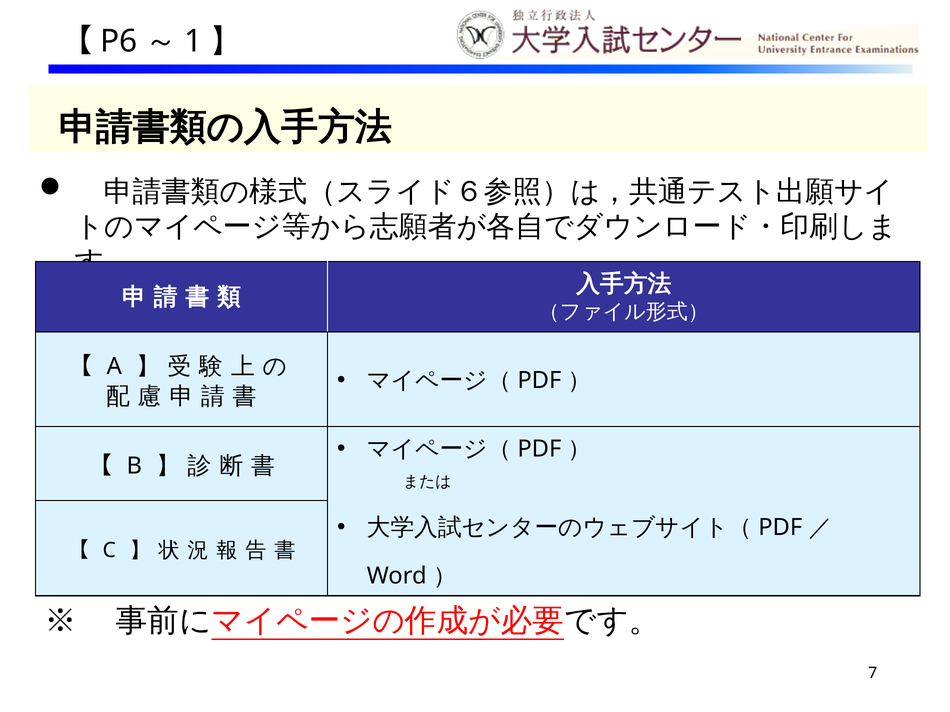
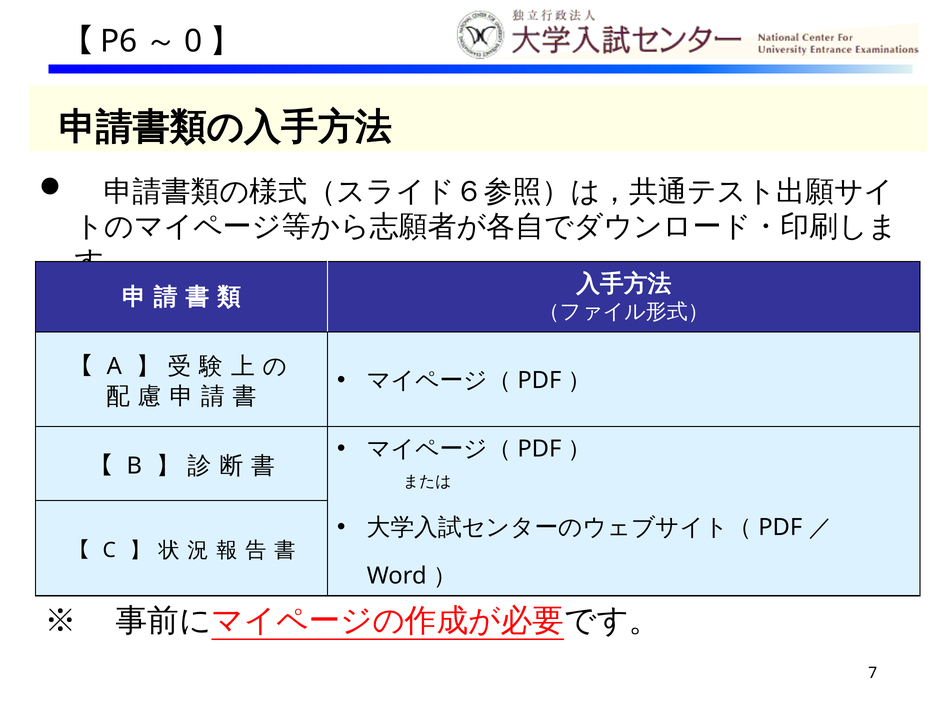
1: 1 -> 0
